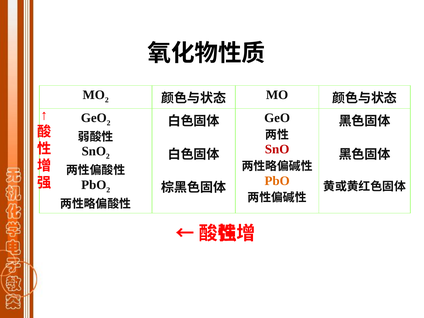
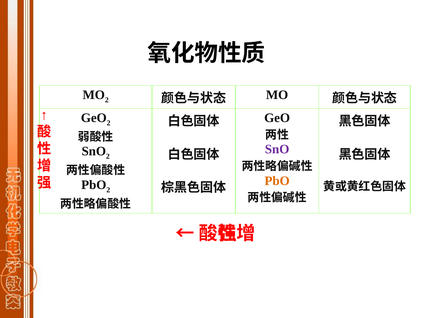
SnO at (277, 149) colour: red -> purple
